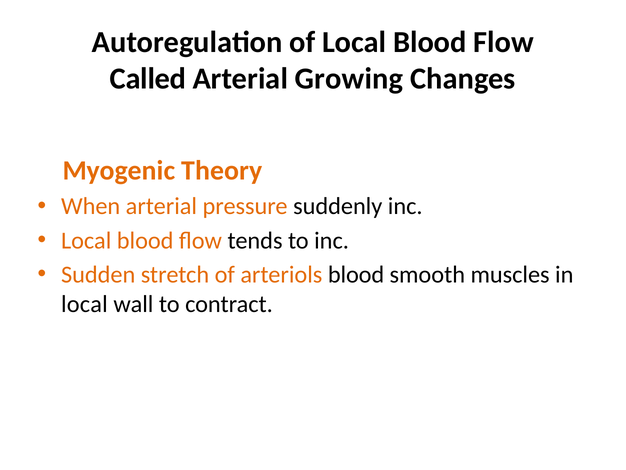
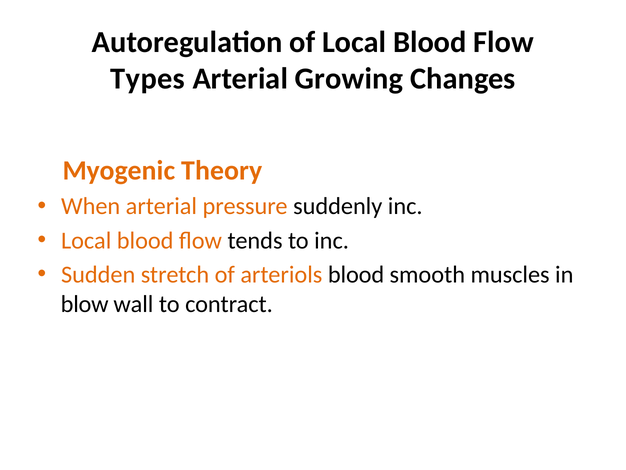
Called: Called -> Types
local at (84, 304): local -> blow
